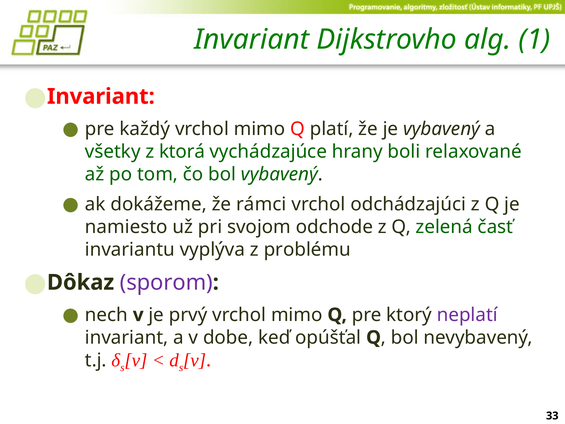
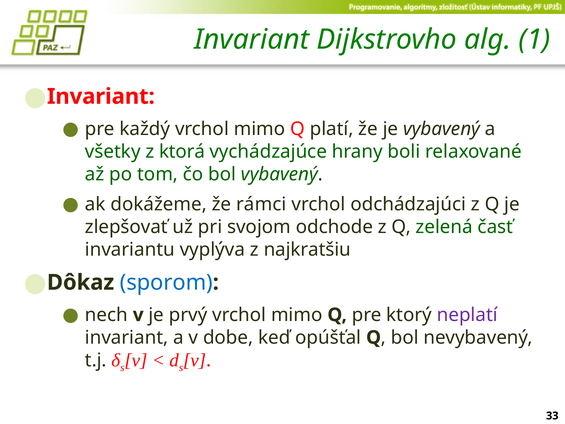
namiesto: namiesto -> zlepšovať
problému: problému -> najkratšiu
sporom colour: purple -> blue
